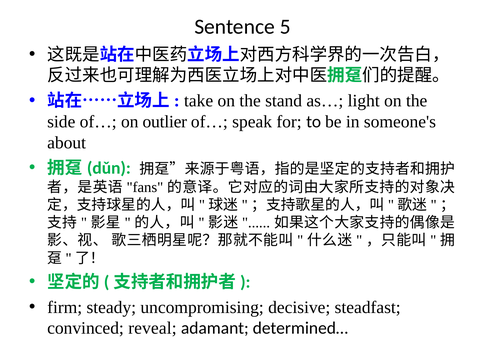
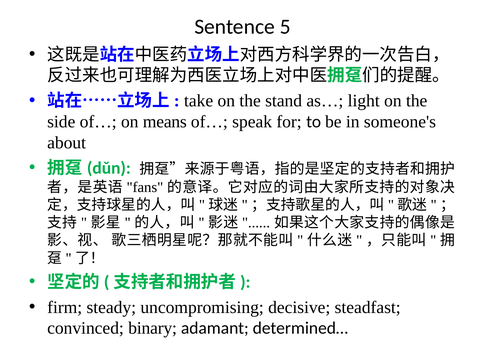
outlier: outlier -> means
reveal: reveal -> binary
